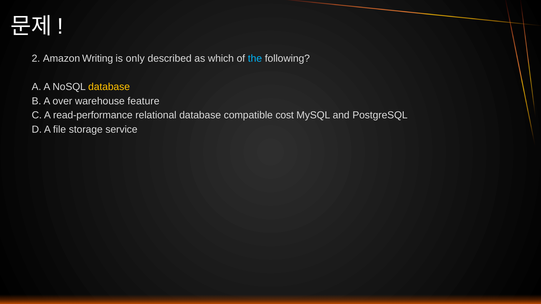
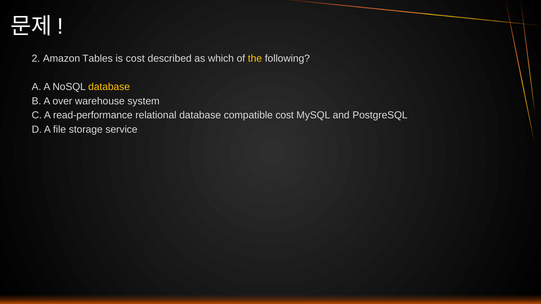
Writing: Writing -> Tables
is only: only -> cost
the colour: light blue -> yellow
feature: feature -> system
